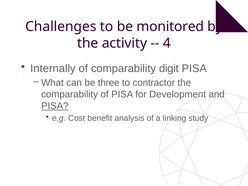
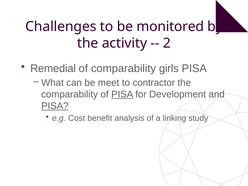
4: 4 -> 2
Internally: Internally -> Remedial
digit: digit -> girls
three: three -> meet
PISA at (122, 94) underline: none -> present
